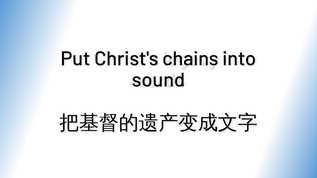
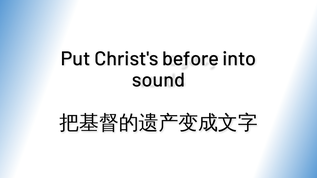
chains: chains -> before
